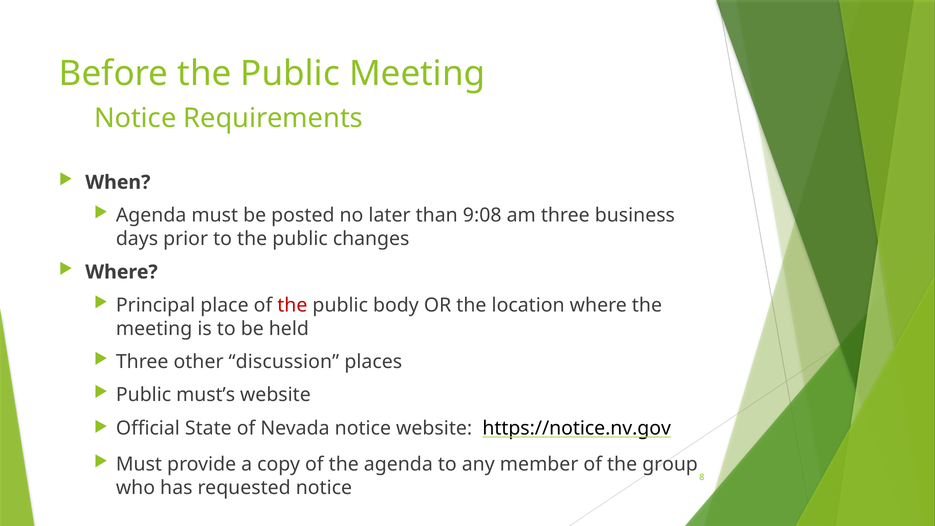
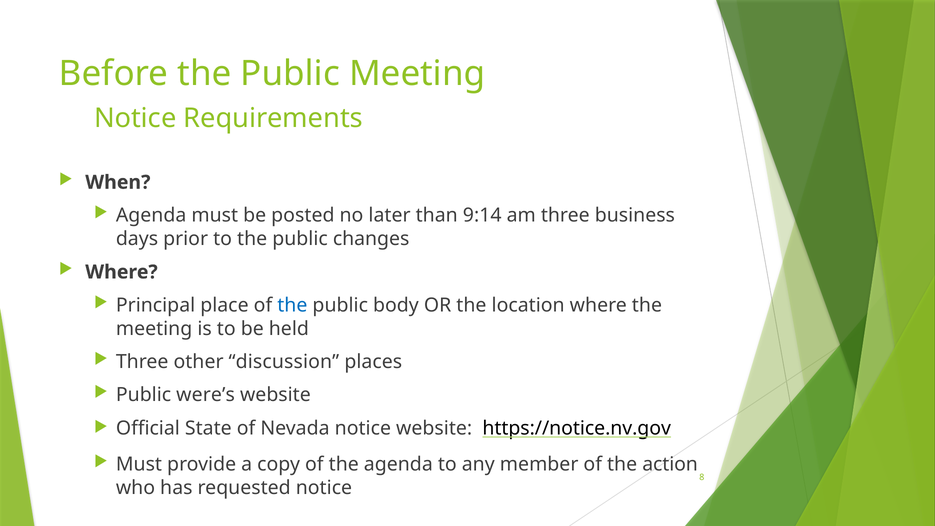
9:08: 9:08 -> 9:14
the at (292, 305) colour: red -> blue
must’s: must’s -> were’s
group: group -> action
